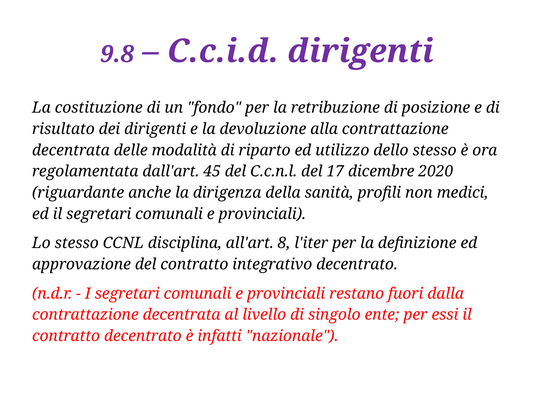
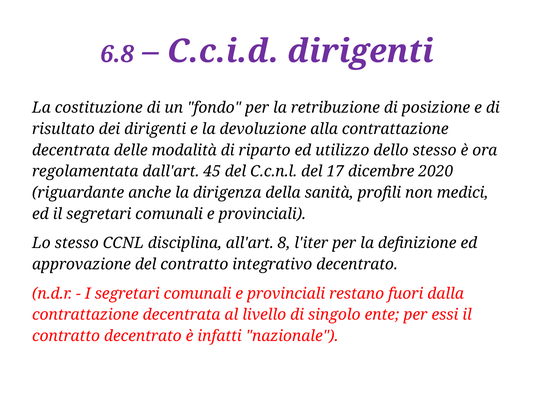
9.8: 9.8 -> 6.8
